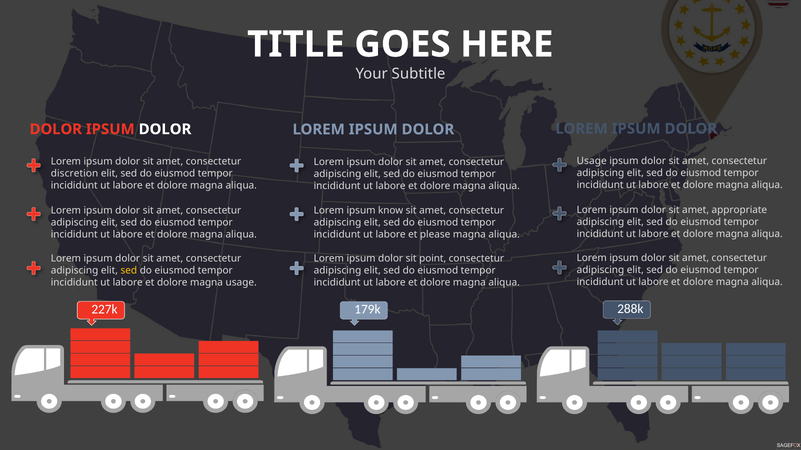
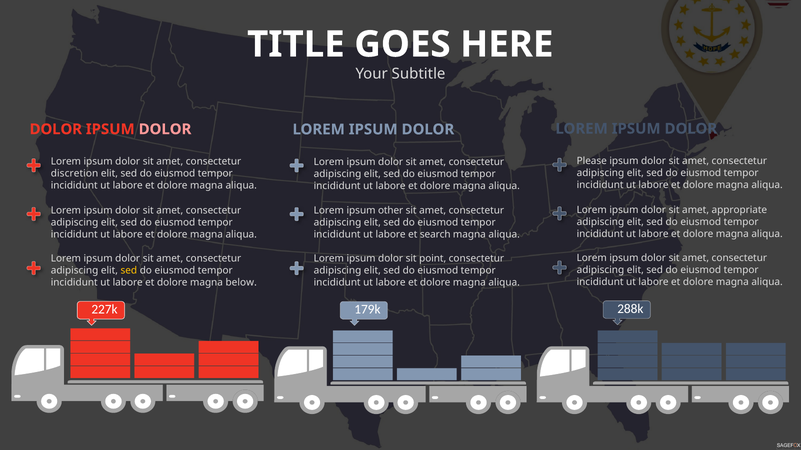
DOLOR at (165, 129) colour: white -> pink
Usage at (592, 161): Usage -> Please
know: know -> other
please: please -> search
magna usage: usage -> below
